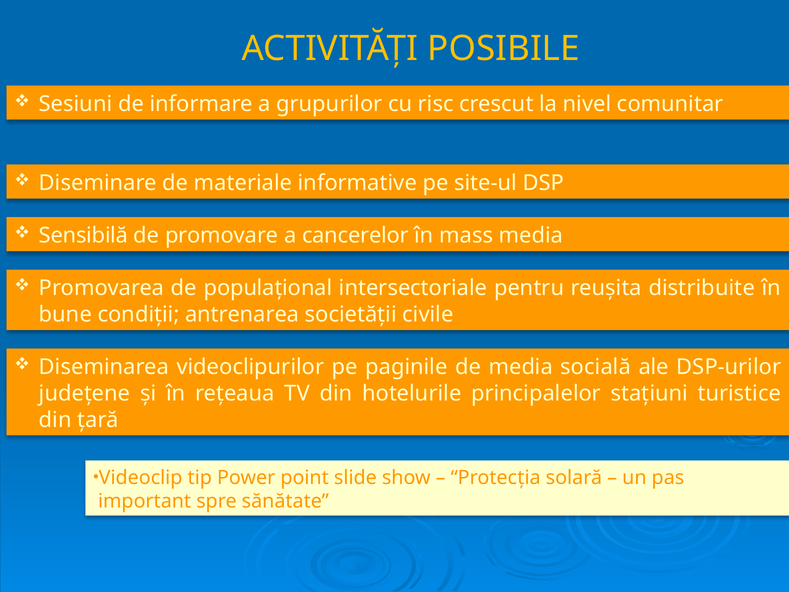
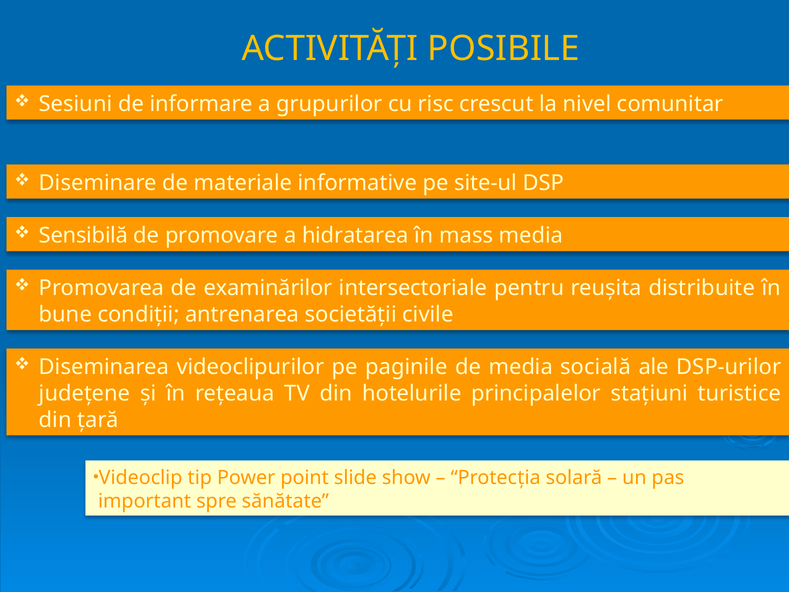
cancerelor: cancerelor -> hidratarea
populaţional: populaţional -> examinărilor
